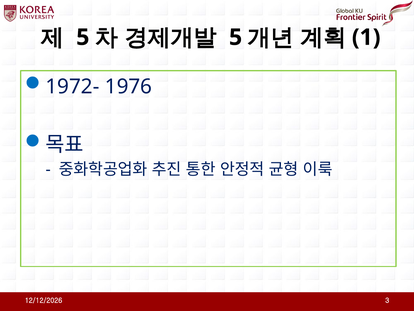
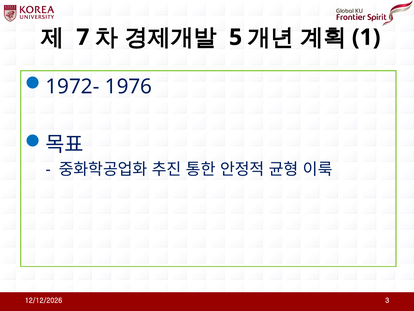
5 at (83, 37): 5 -> 7
